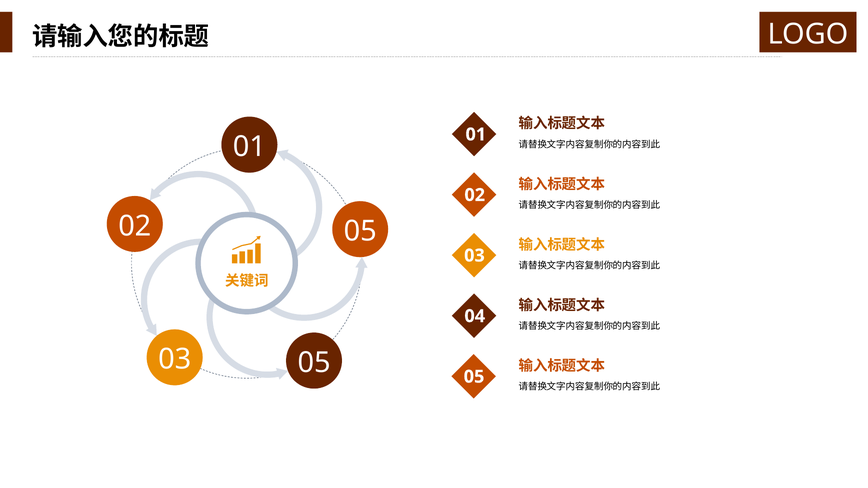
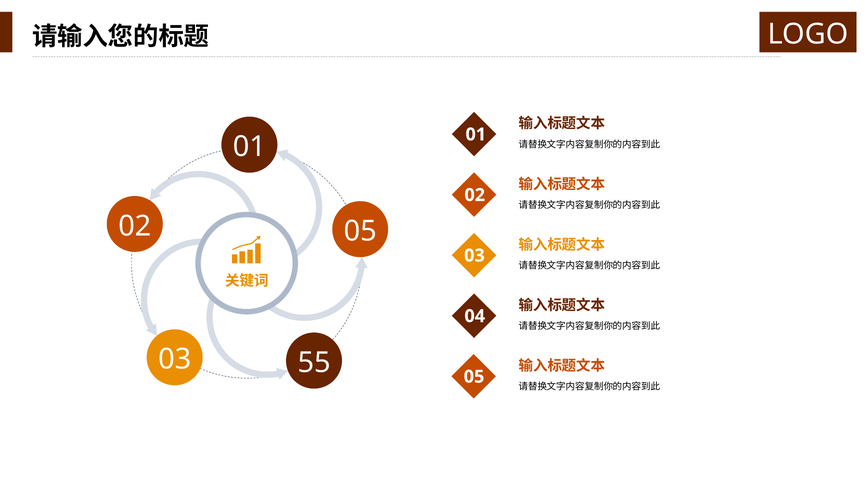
03 05: 05 -> 55
